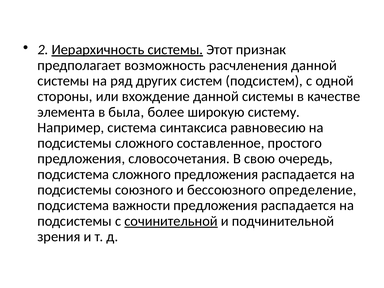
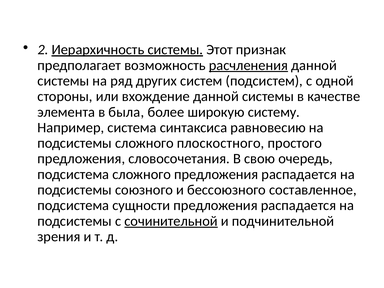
расчленения underline: none -> present
составленное: составленное -> плоскостного
определение: определение -> составленное
важности: важности -> сущности
